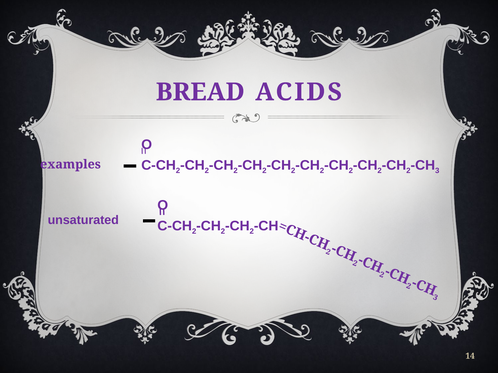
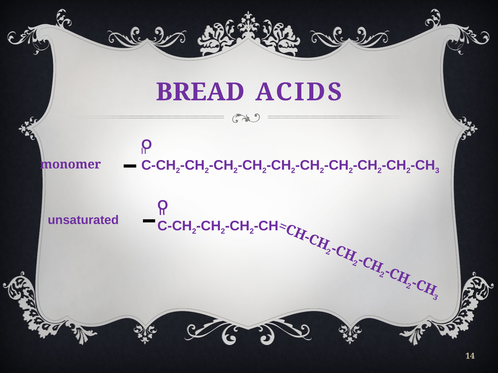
examples: examples -> monomer
